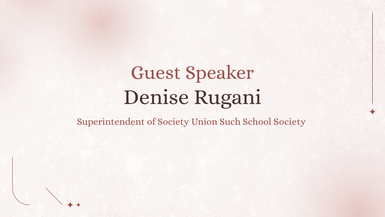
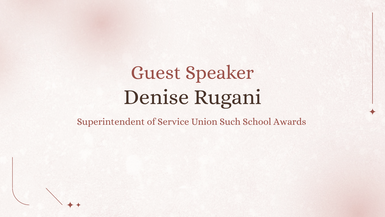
of Society: Society -> Service
School Society: Society -> Awards
